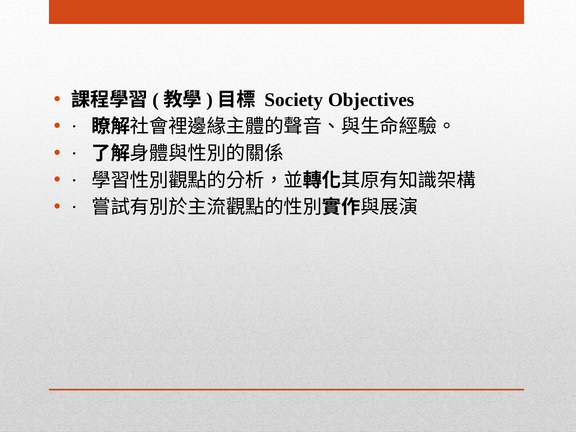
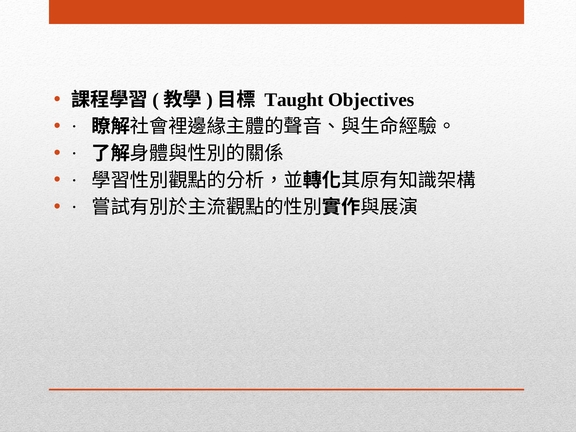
Society: Society -> Taught
